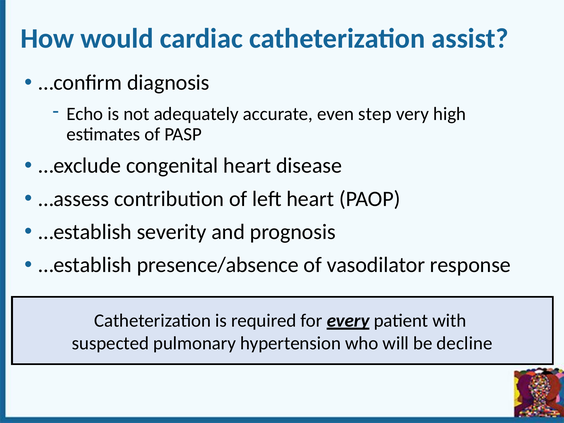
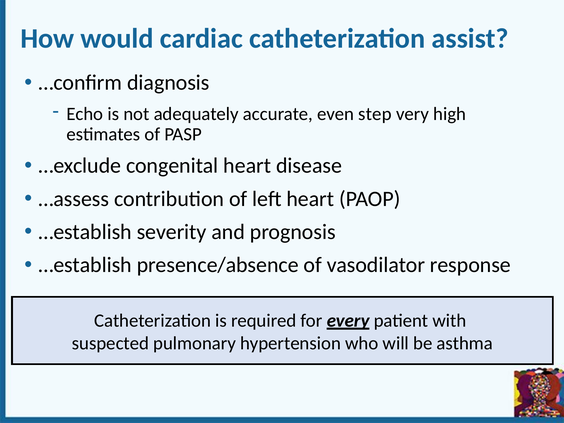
decline: decline -> asthma
